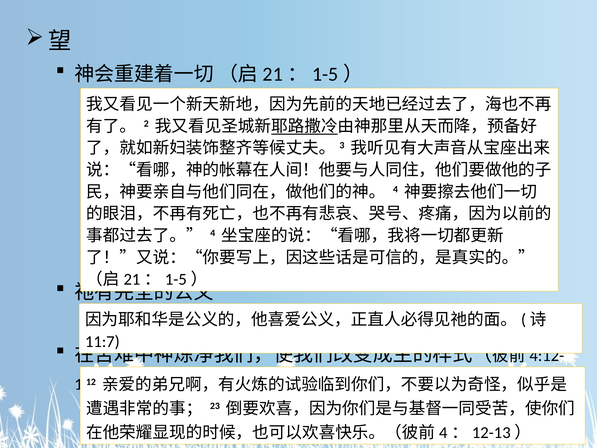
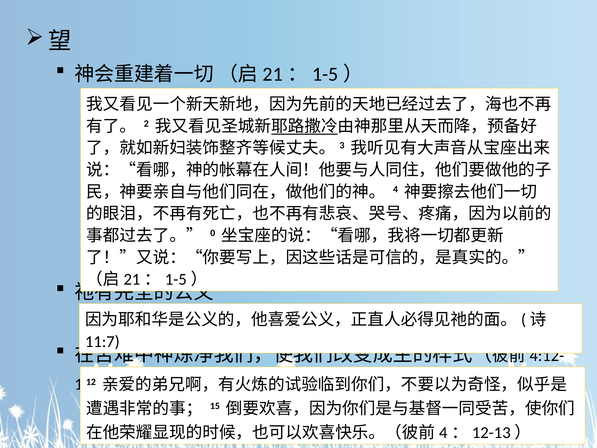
4 at (213, 233): 4 -> 0
23: 23 -> 15
